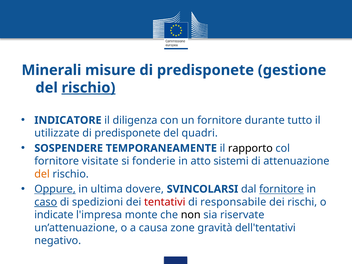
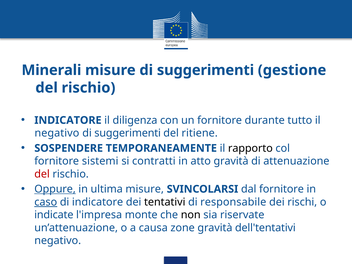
misure di predisponete: predisponete -> suggerimenti
rischio at (88, 88) underline: present -> none
utilizzate at (57, 133): utilizzate -> negativo
predisponete at (128, 133): predisponete -> suggerimenti
quadri: quadri -> ritiene
visitate: visitate -> sistemi
fonderie: fonderie -> contratti
atto sistemi: sistemi -> gravità
del at (42, 174) colour: orange -> red
ultima dovere: dovere -> misure
fornitore at (282, 189) underline: present -> none
di spedizioni: spedizioni -> indicatore
tentativi colour: red -> black
